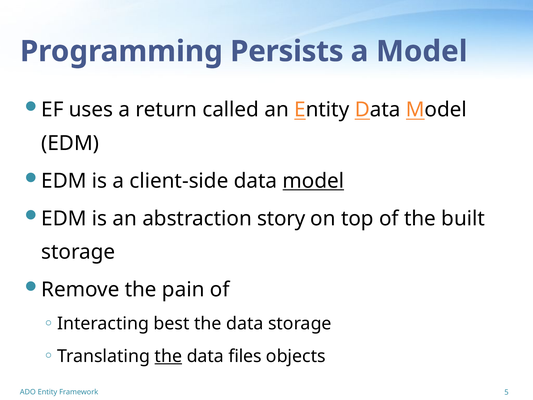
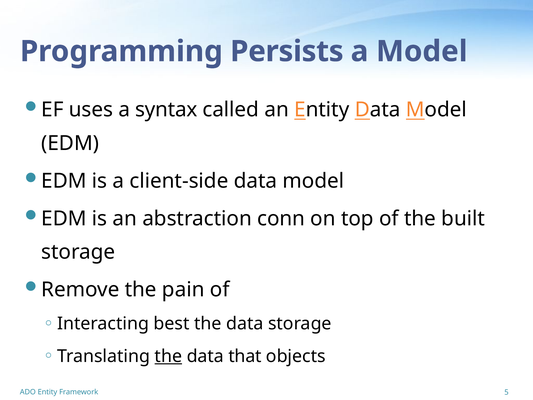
return: return -> syntax
model at (313, 181) underline: present -> none
story: story -> conn
files: files -> that
